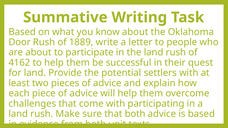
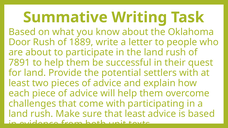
4162: 4162 -> 7891
that both: both -> least
